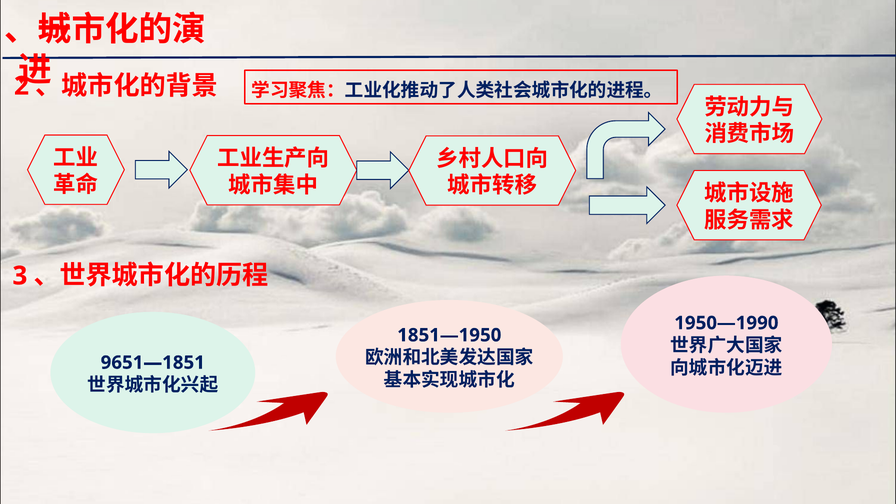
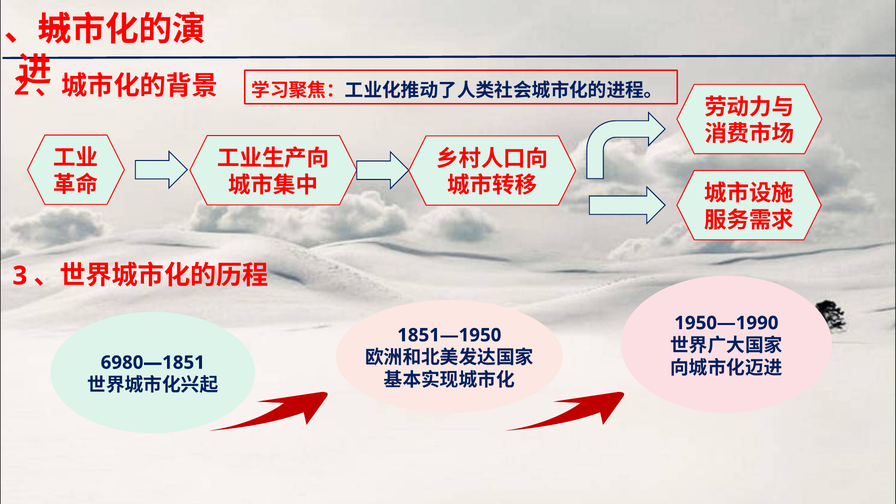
9651—1851: 9651—1851 -> 6980—1851
